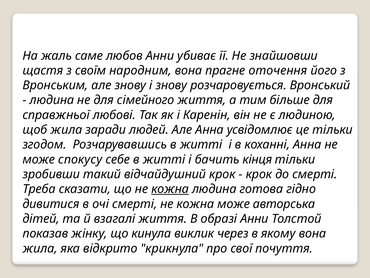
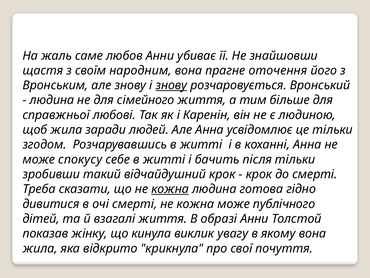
знову at (171, 85) underline: none -> present
кінця: кінця -> після
авторська: авторська -> публічного
через: через -> увагу
